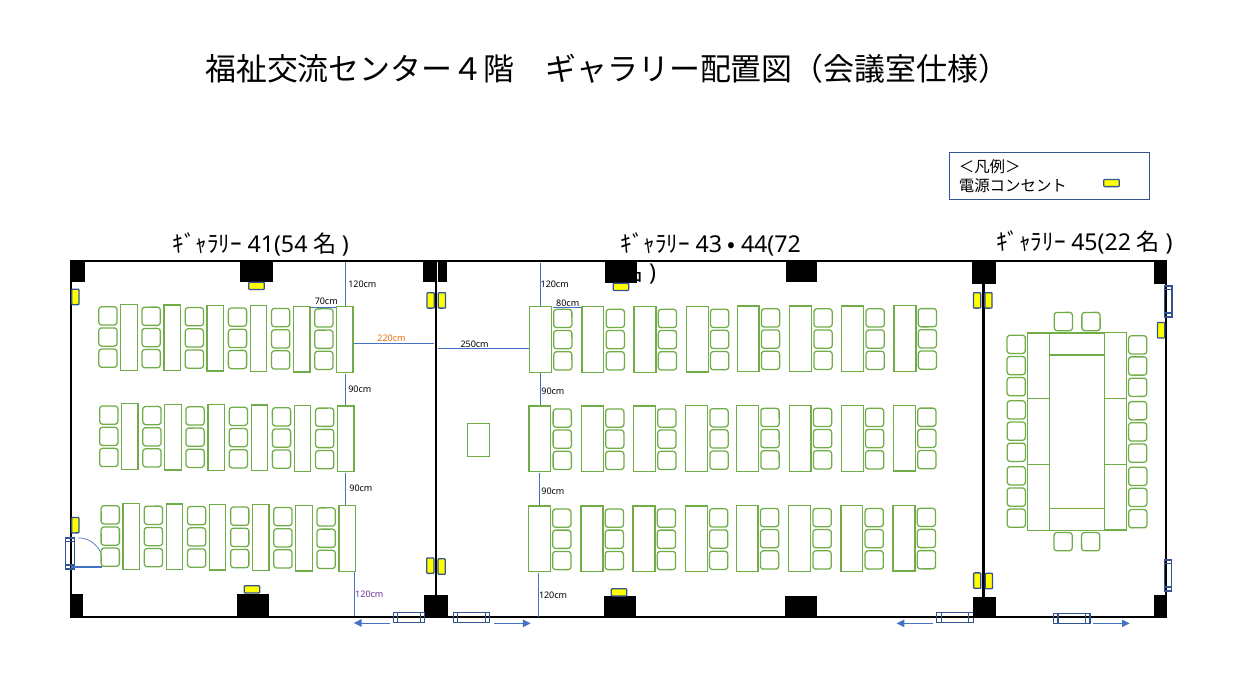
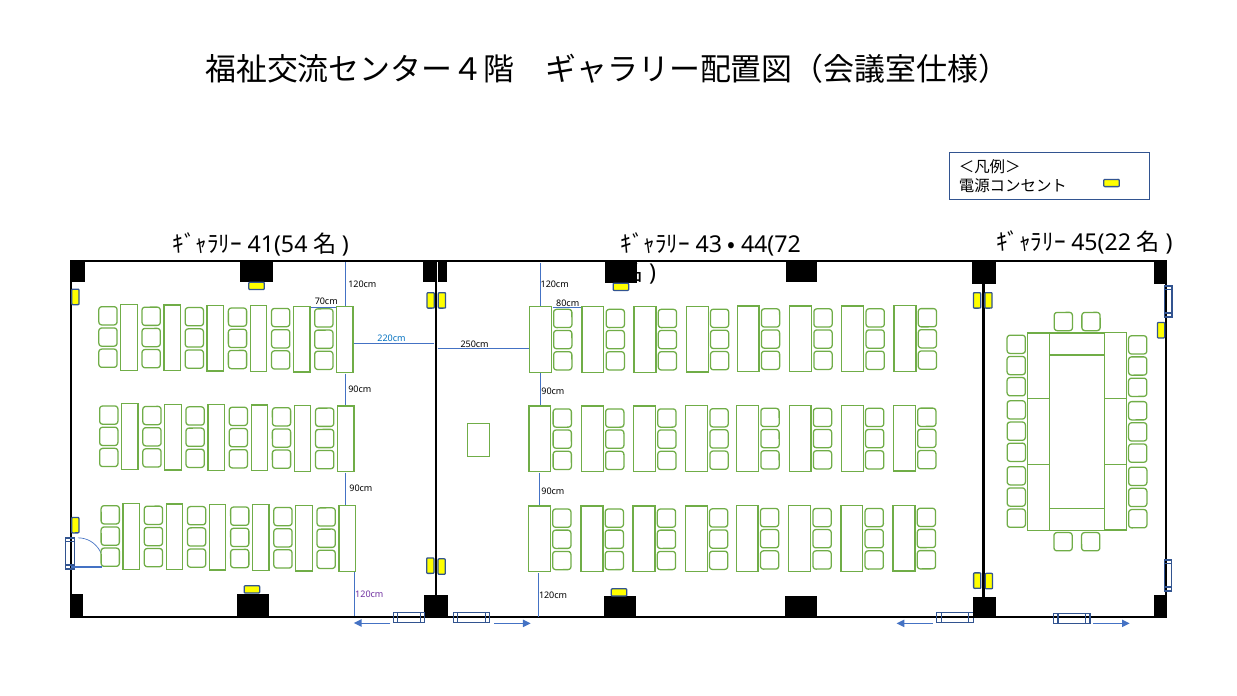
220cm colour: orange -> blue
